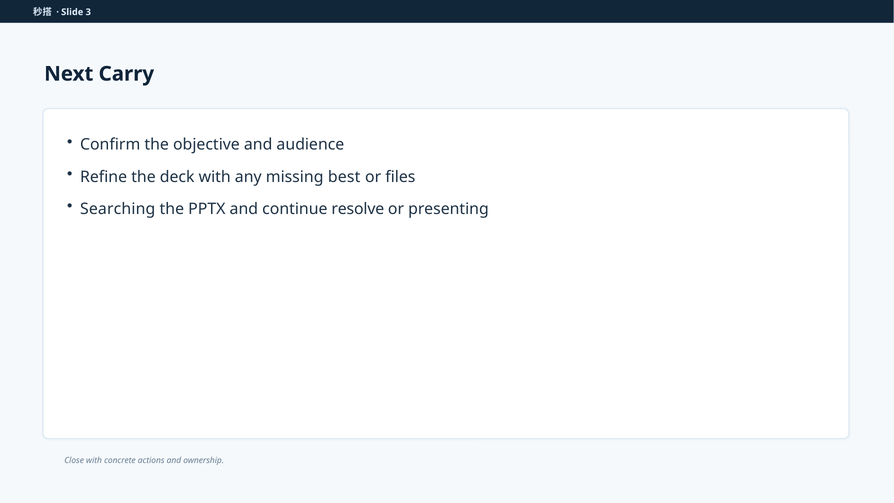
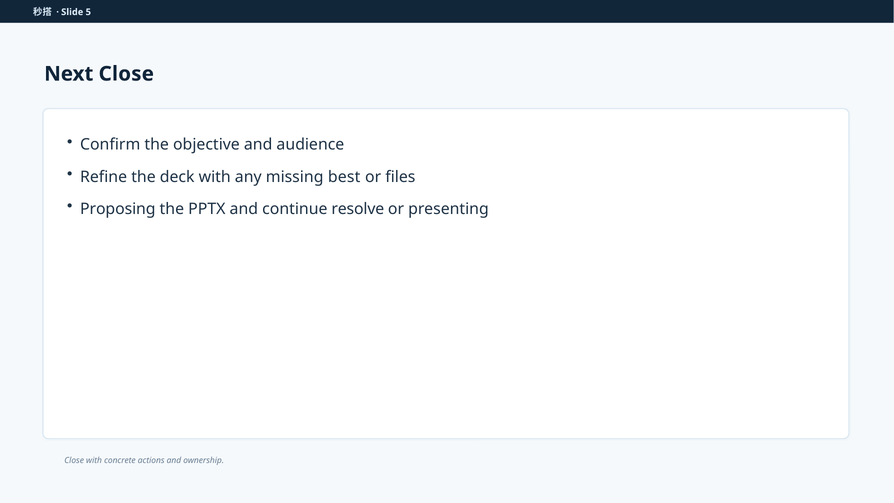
3: 3 -> 5
Next Carry: Carry -> Close
Searching: Searching -> Proposing
